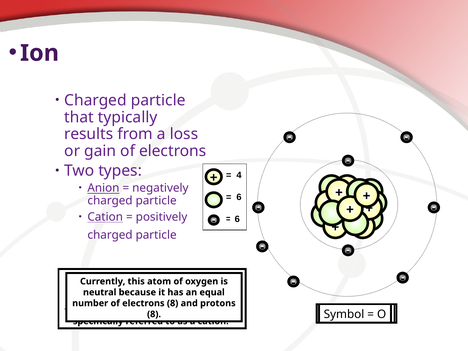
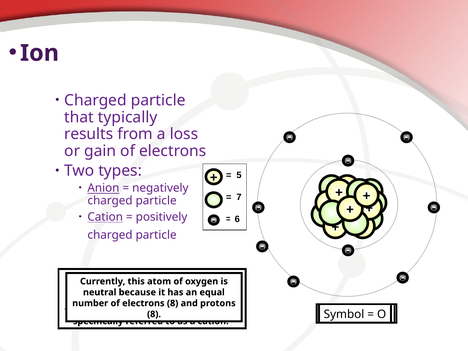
4: 4 -> 5
6 at (239, 197): 6 -> 7
